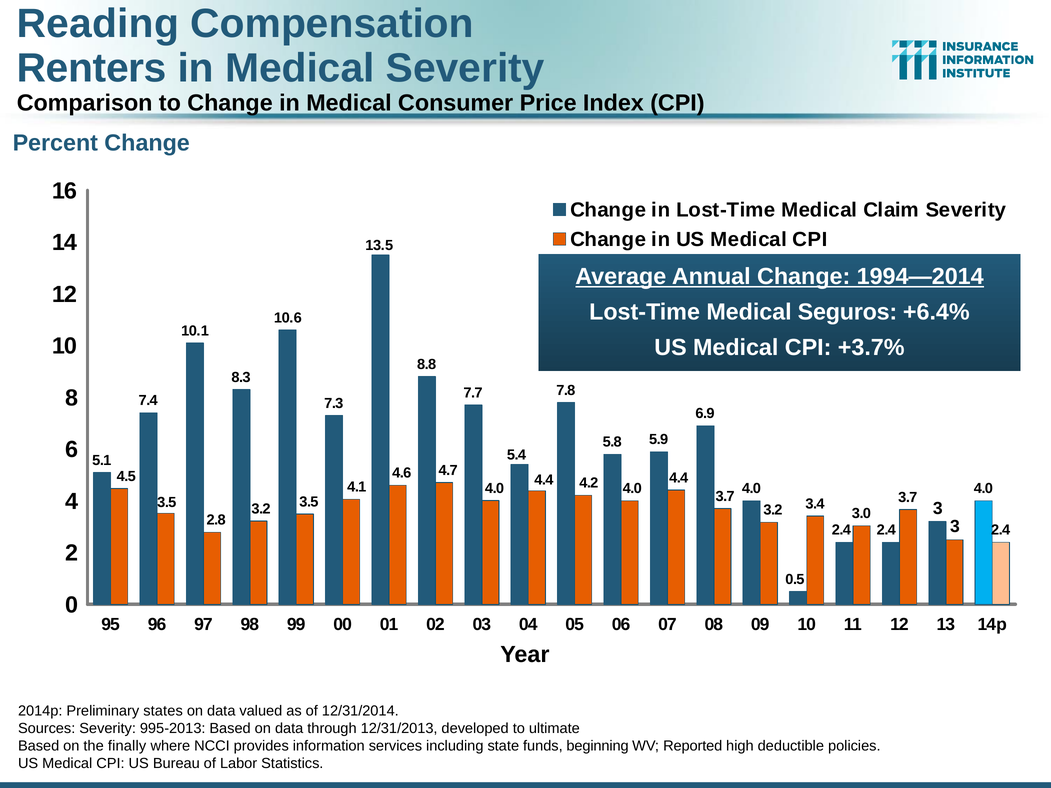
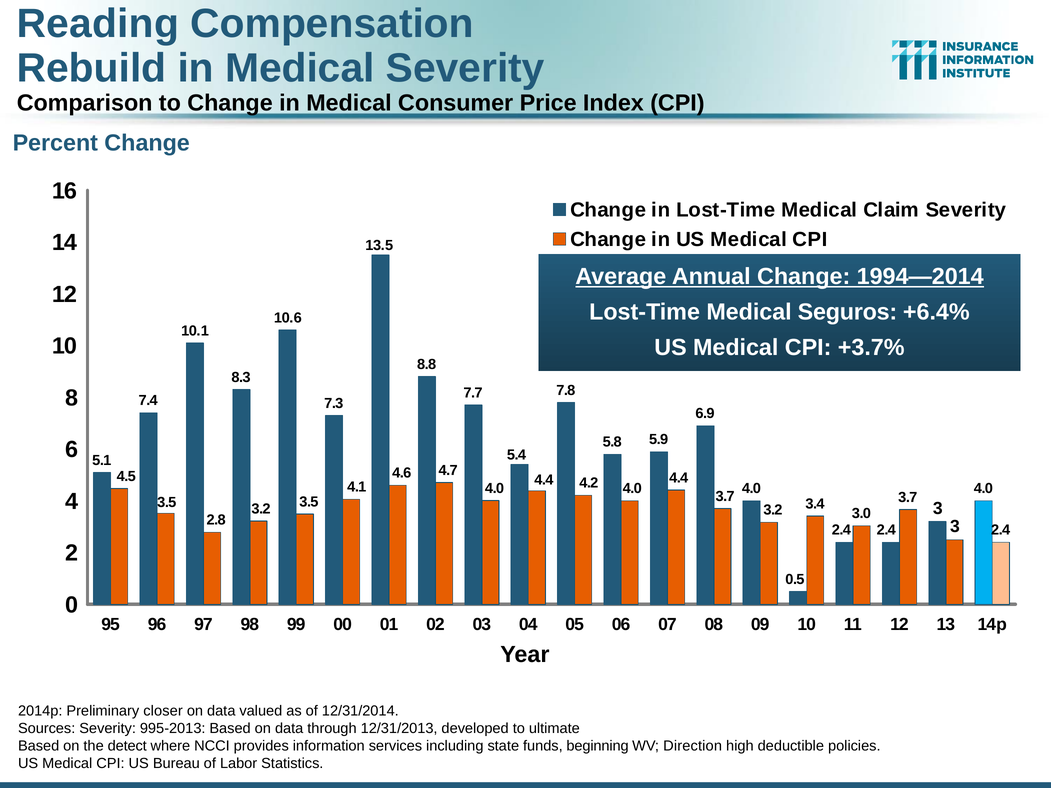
Renters: Renters -> Rebuild
states: states -> closer
finally: finally -> detect
Reported: Reported -> Direction
